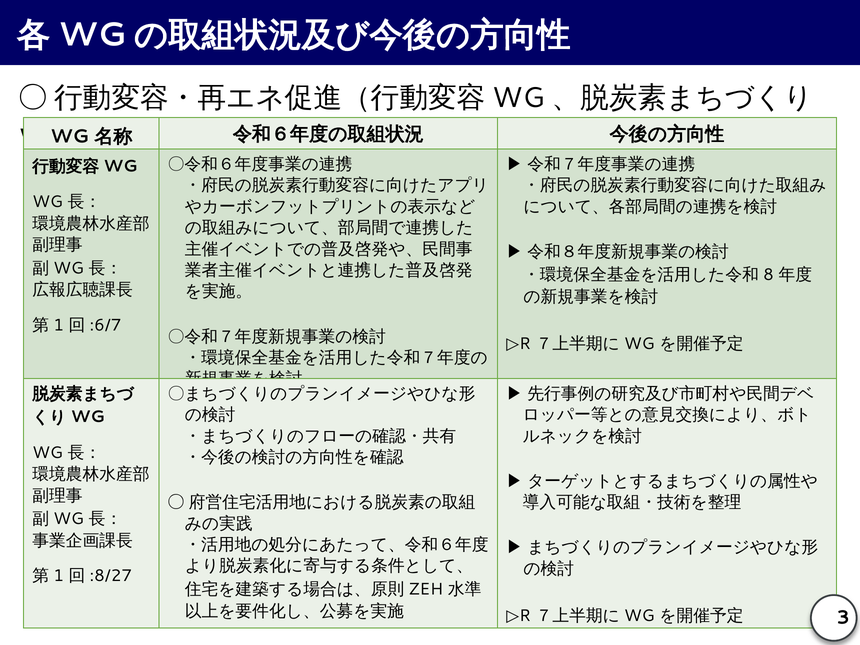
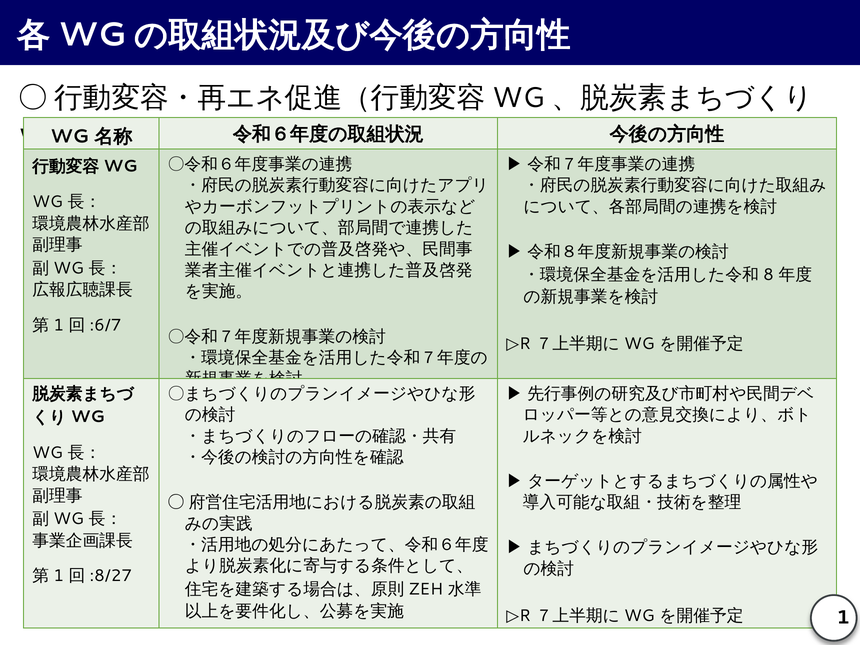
3 at (843, 617): 3 -> 1
